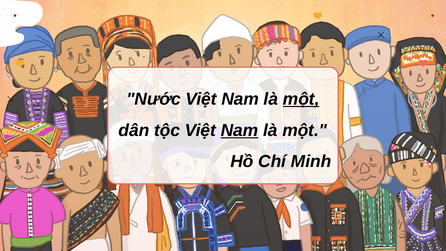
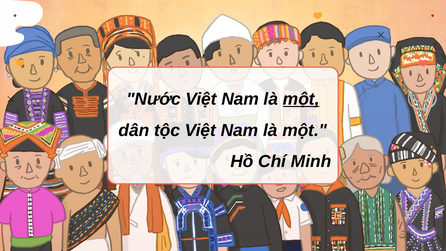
Nam at (240, 130) underline: present -> none
